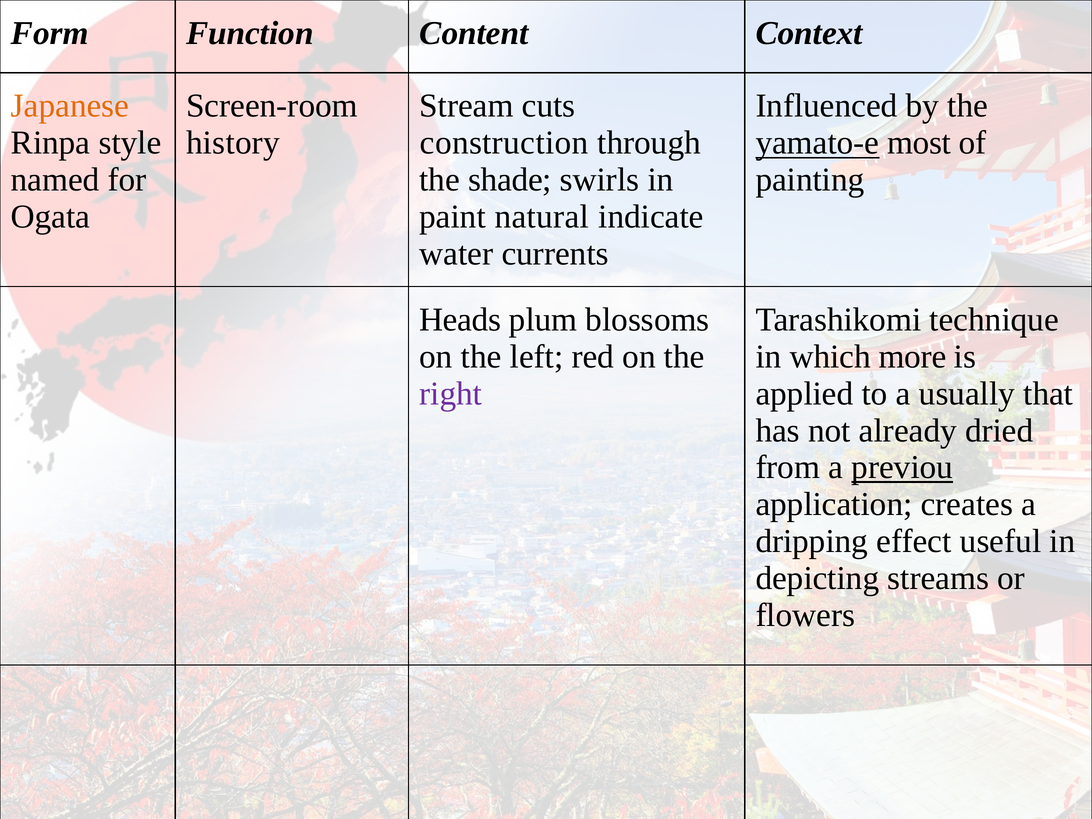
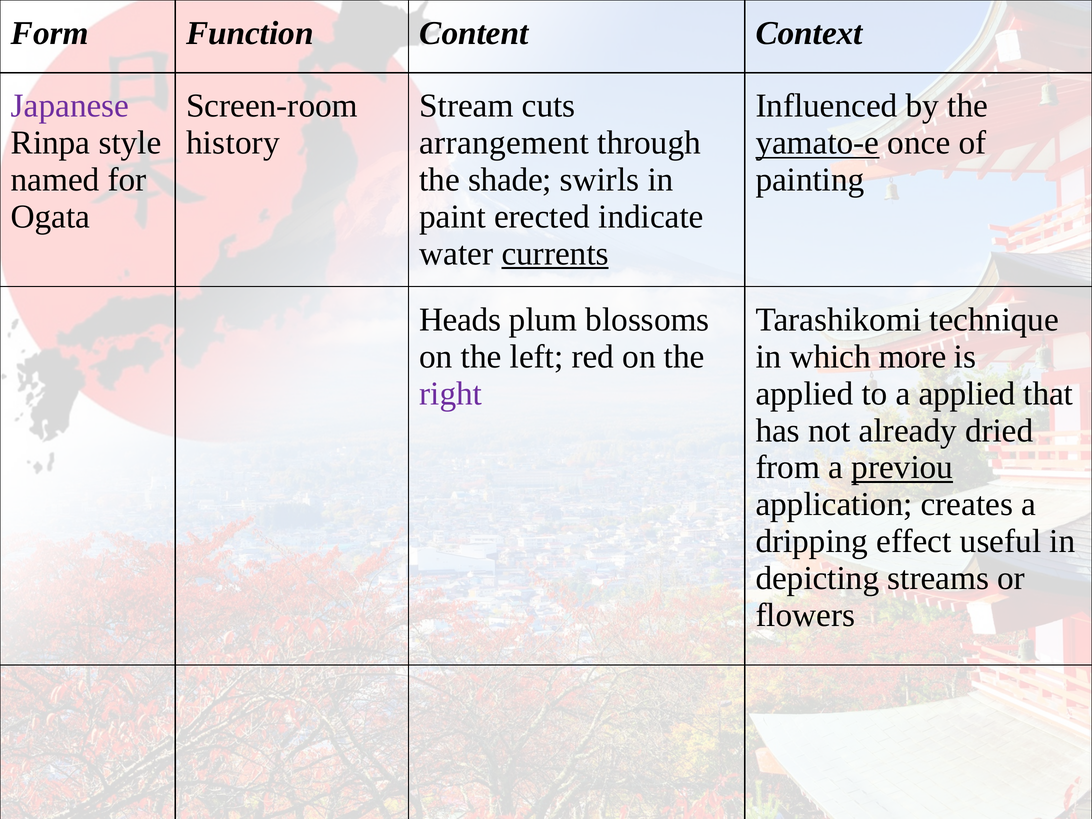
Japanese colour: orange -> purple
construction: construction -> arrangement
most: most -> once
natural: natural -> erected
currents underline: none -> present
a usually: usually -> applied
